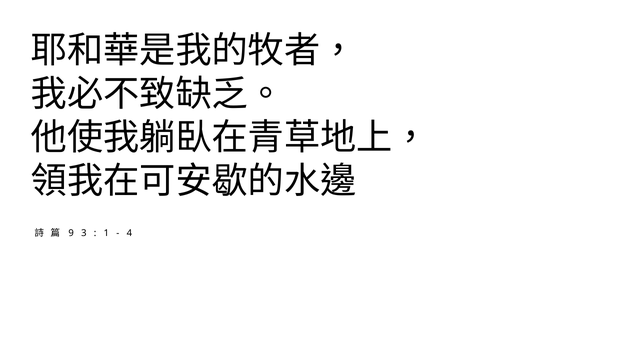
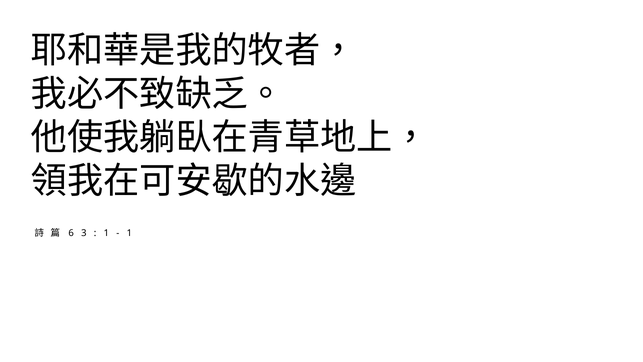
9: 9 -> 6
4 at (129, 233): 4 -> 1
